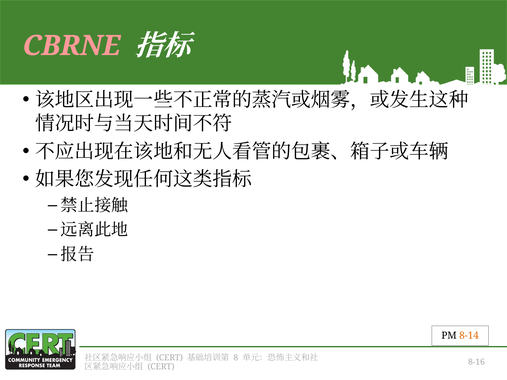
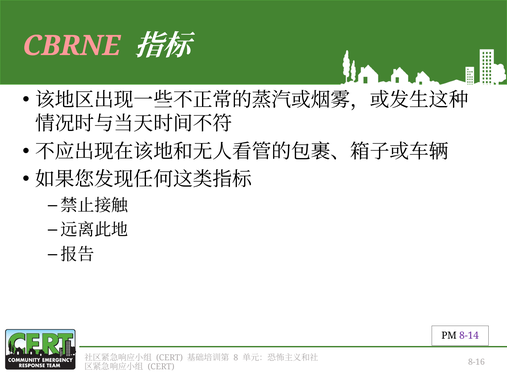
8-14 colour: orange -> purple
